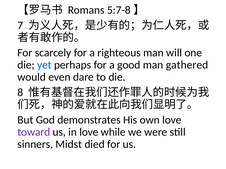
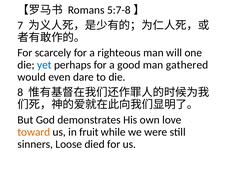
toward colour: purple -> orange
in love: love -> fruit
Midst: Midst -> Loose
